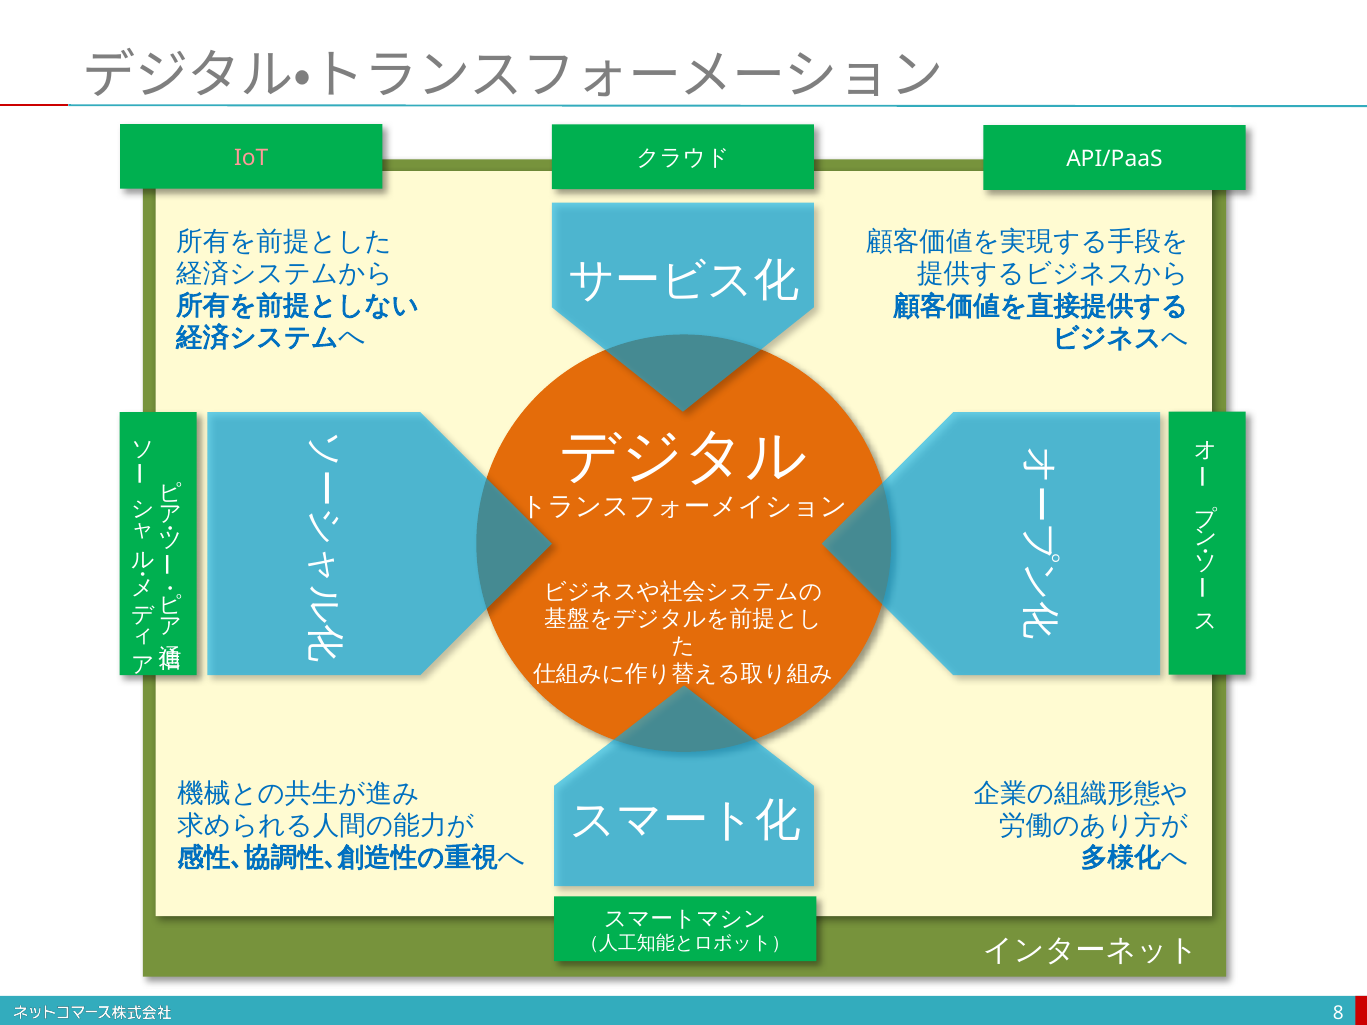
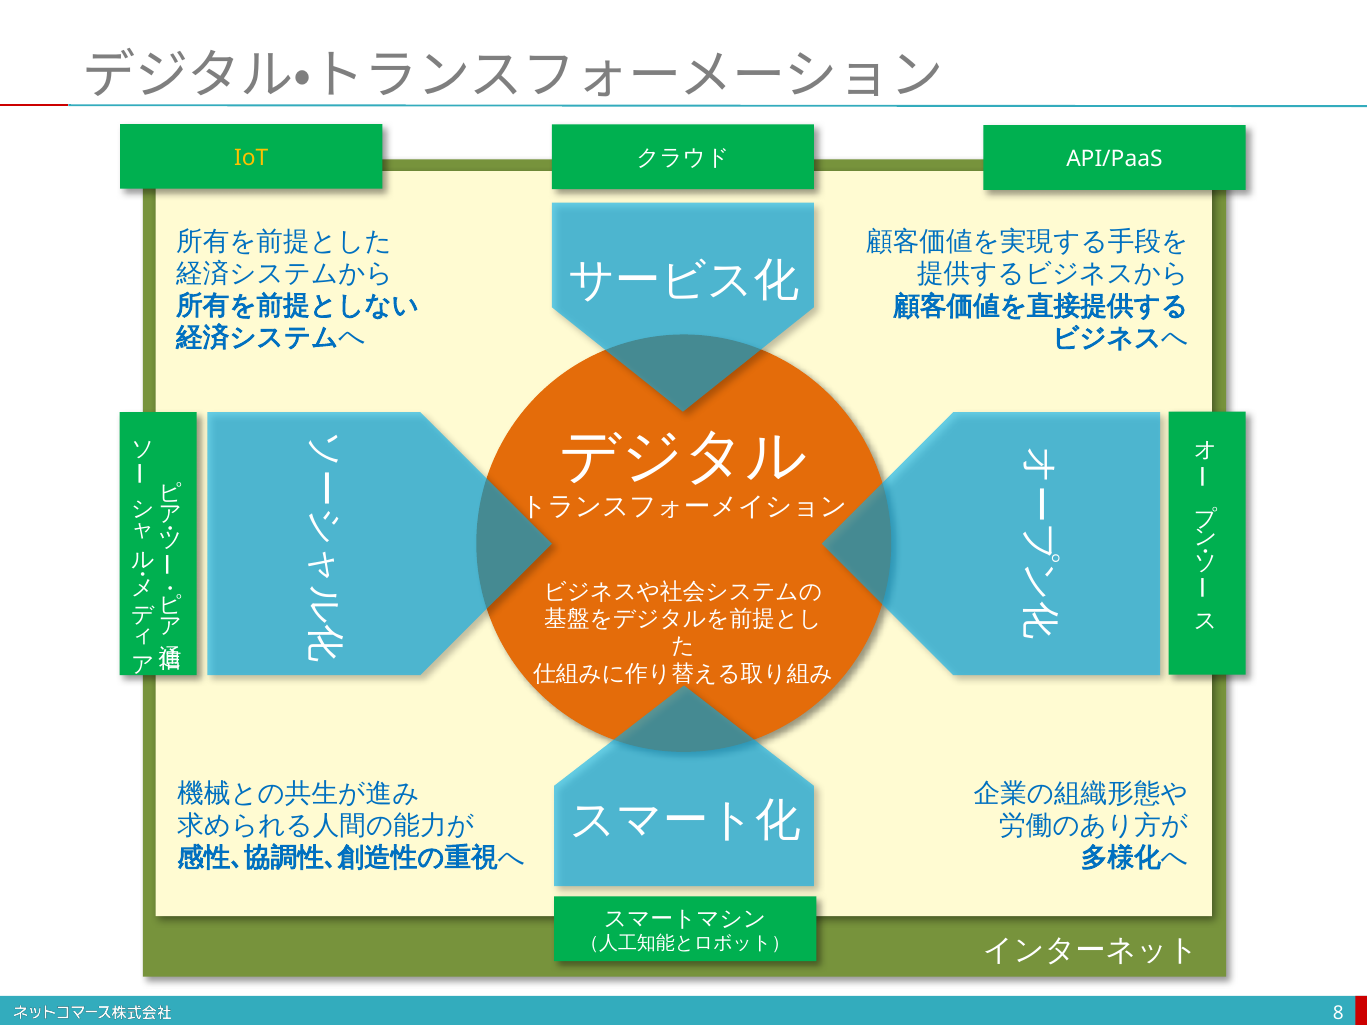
IoT colour: pink -> yellow
